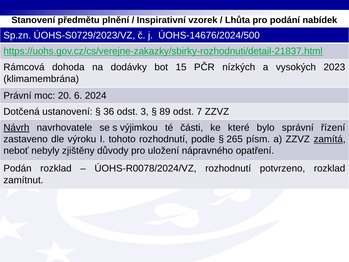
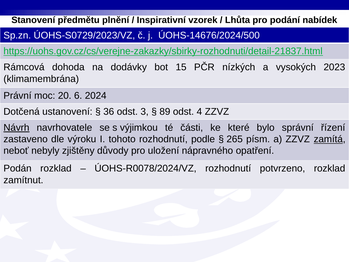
7: 7 -> 4
